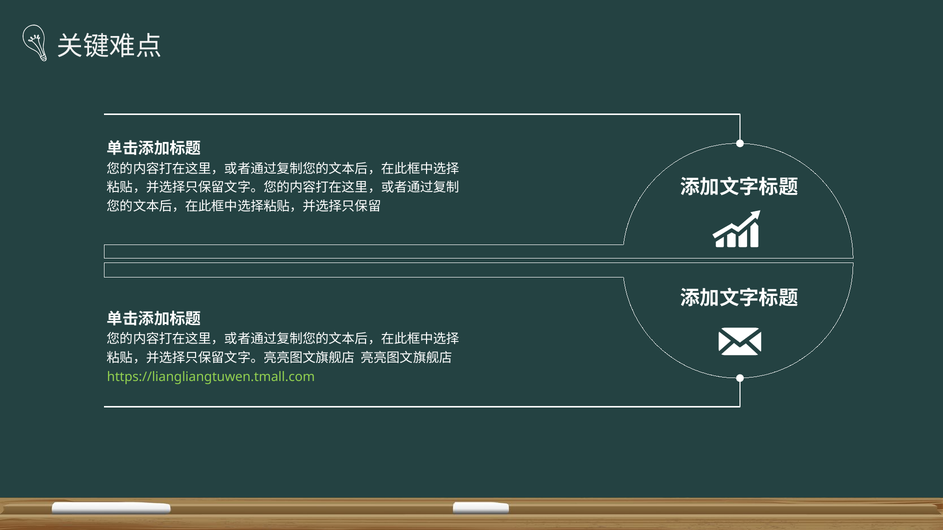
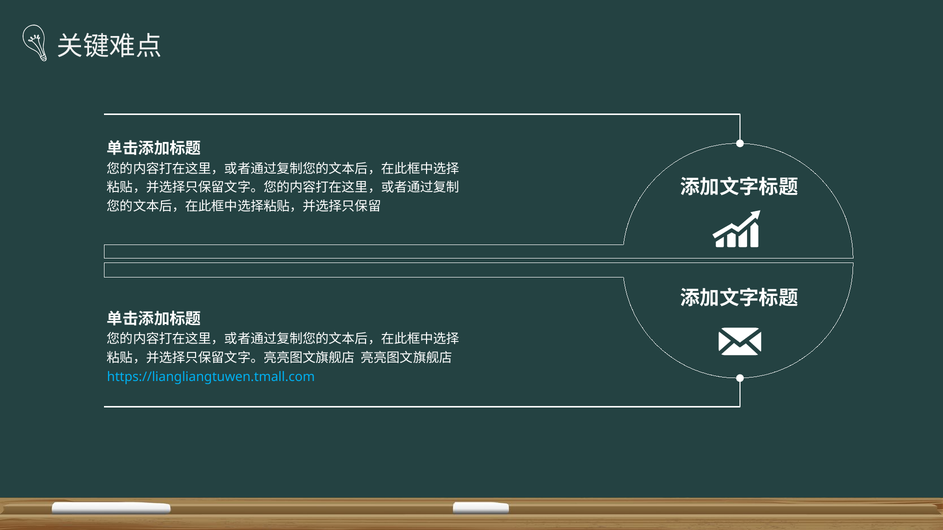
https://liangliangtuwen.tmall.com colour: light green -> light blue
